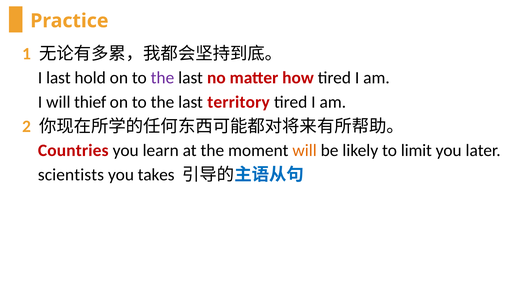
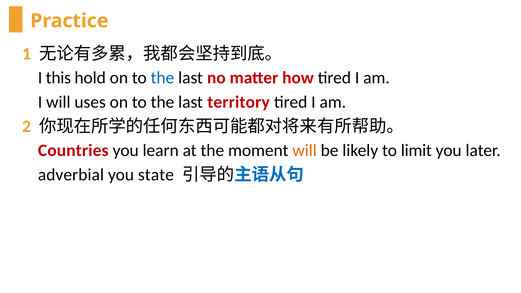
I last: last -> this
the at (162, 78) colour: purple -> blue
thief: thief -> uses
scientists: scientists -> adverbial
takes: takes -> state
